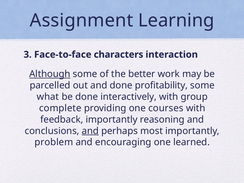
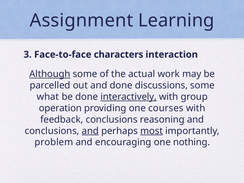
better: better -> actual
profitability: profitability -> discussions
interactively underline: none -> present
complete: complete -> operation
feedback importantly: importantly -> conclusions
most underline: none -> present
learned: learned -> nothing
